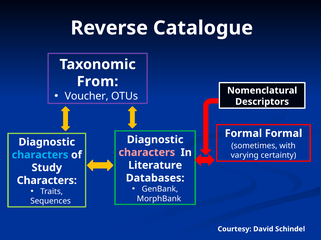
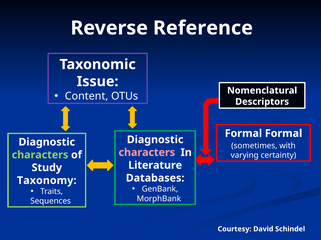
Catalogue: Catalogue -> Reference
From: From -> Issue
Voucher: Voucher -> Content
characters at (40, 155) colour: light blue -> light green
Characters at (47, 181): Characters -> Taxonomy
